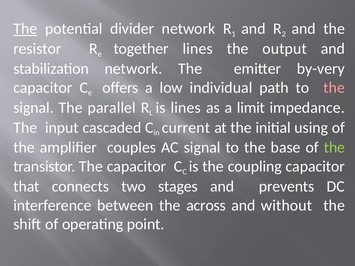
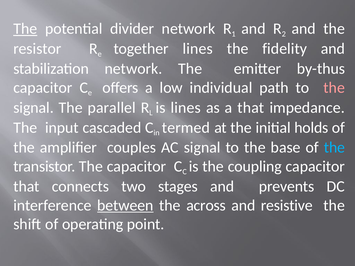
output: output -> fidelity
by-very: by-very -> by-thus
a limit: limit -> that
current: current -> termed
using: using -> holds
the at (334, 148) colour: light green -> light blue
between underline: none -> present
without: without -> resistive
